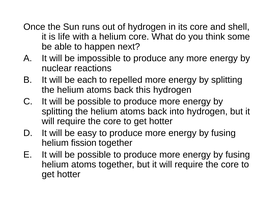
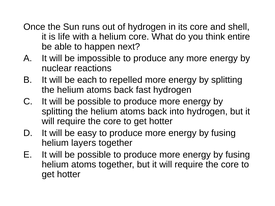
some: some -> entire
this: this -> fast
fission: fission -> layers
